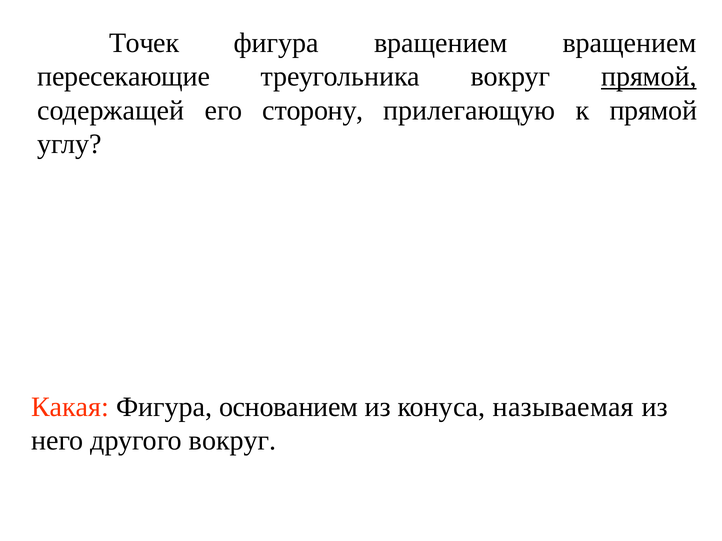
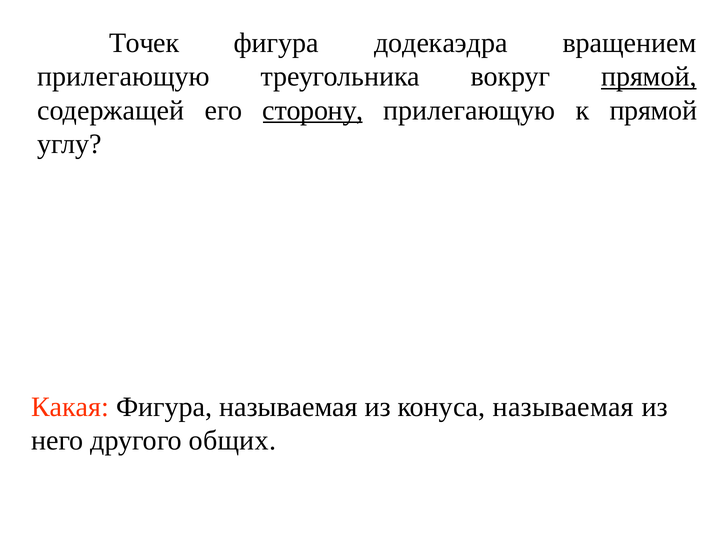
фигура вращением: вращением -> додекаэдра
пересекающие at (124, 77): пересекающие -> прилегающую
сторону underline: none -> present
Фигура основанием: основанием -> называемая
другого вокруг: вокруг -> общих
